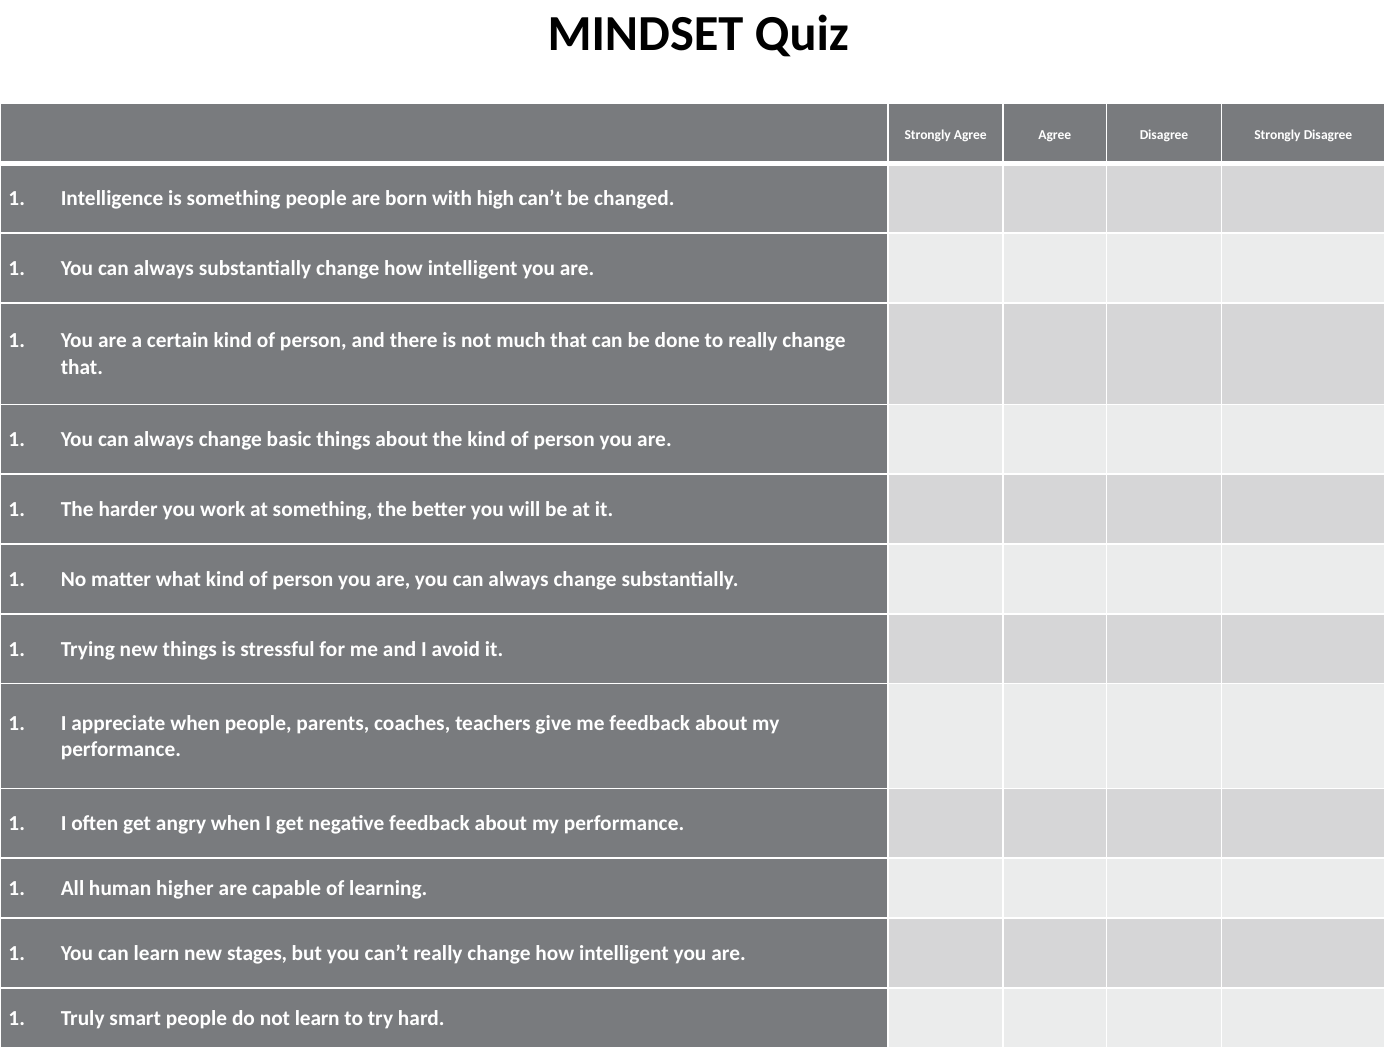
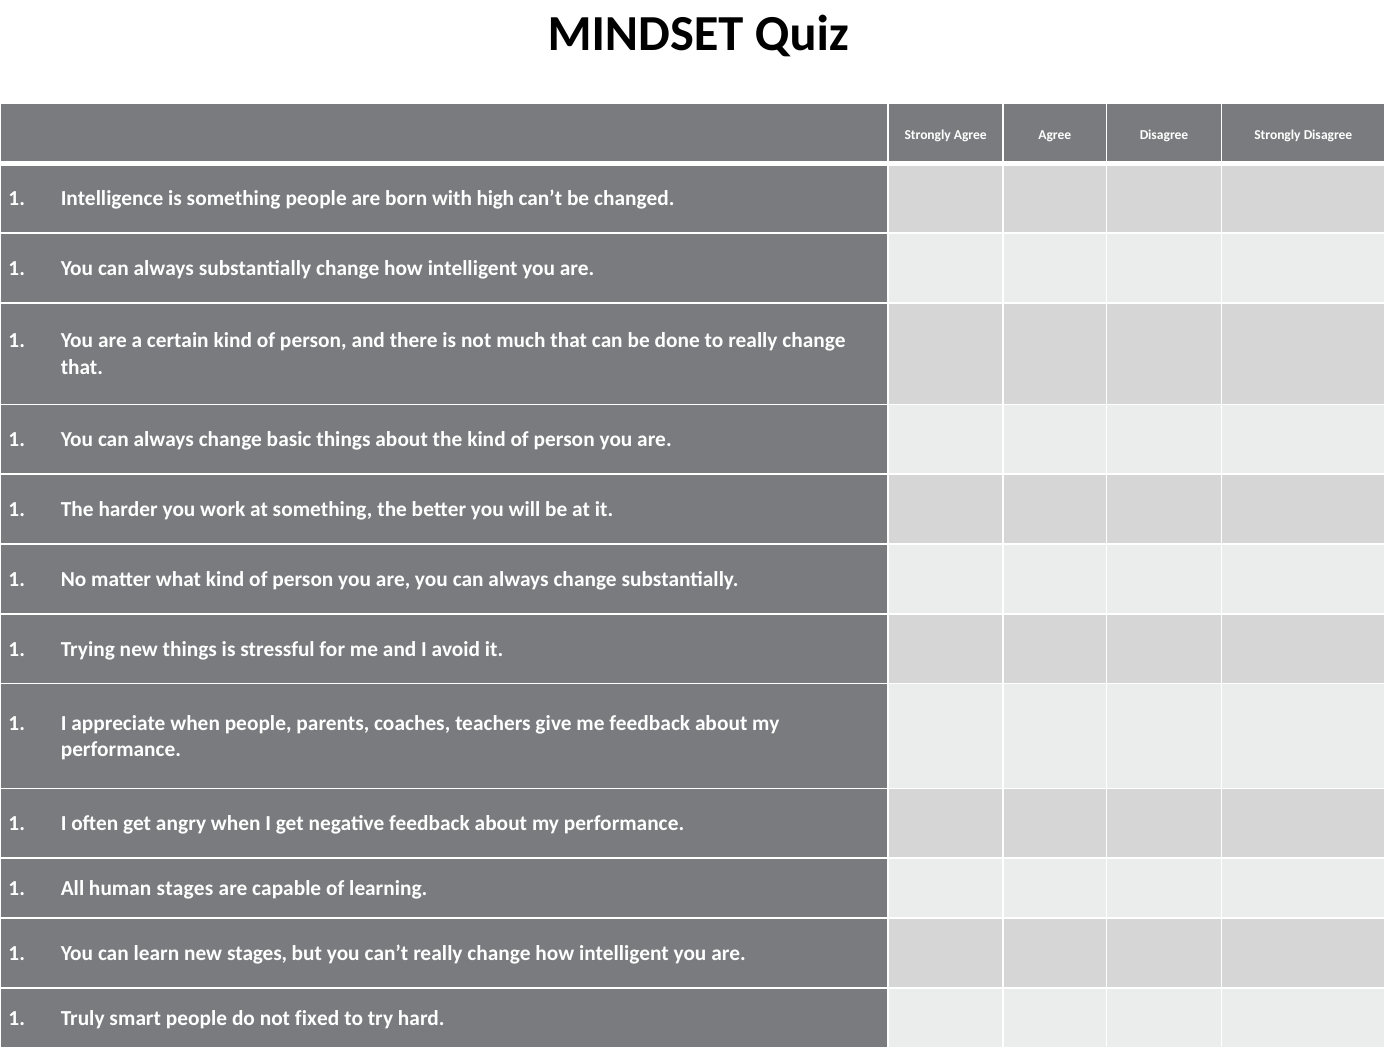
human higher: higher -> stages
not learn: learn -> fixed
